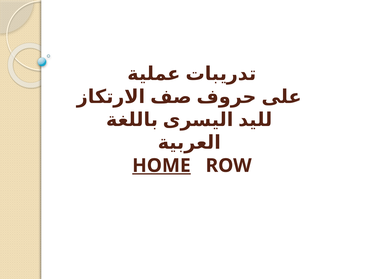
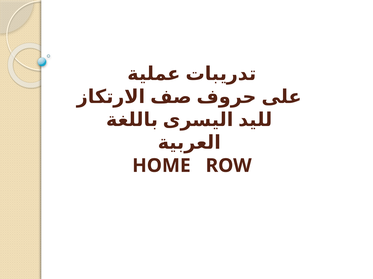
HOME underline: present -> none
